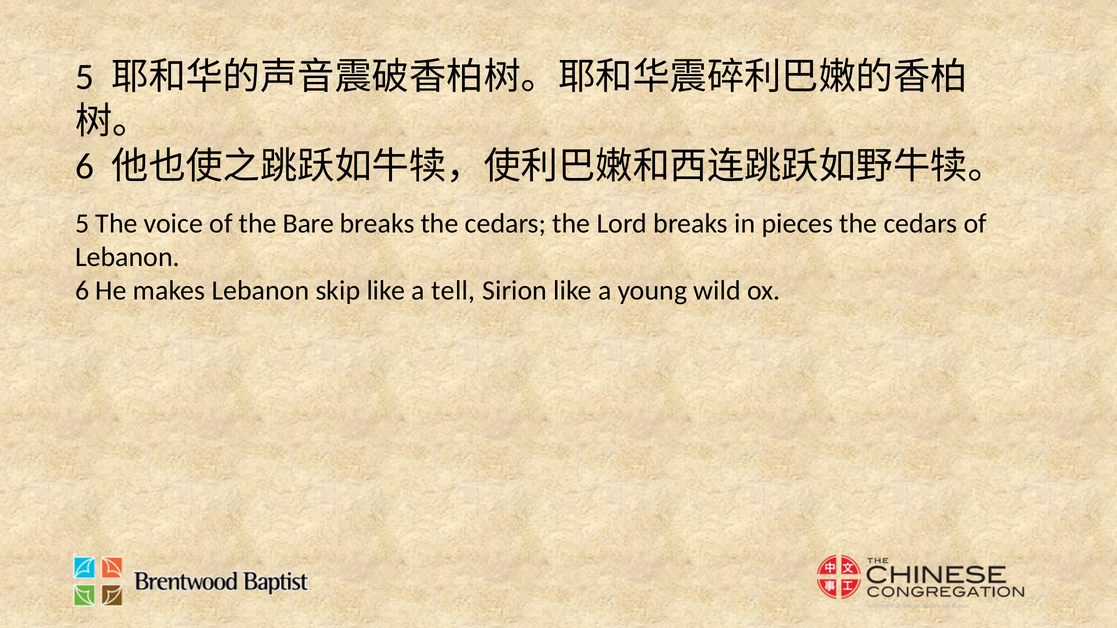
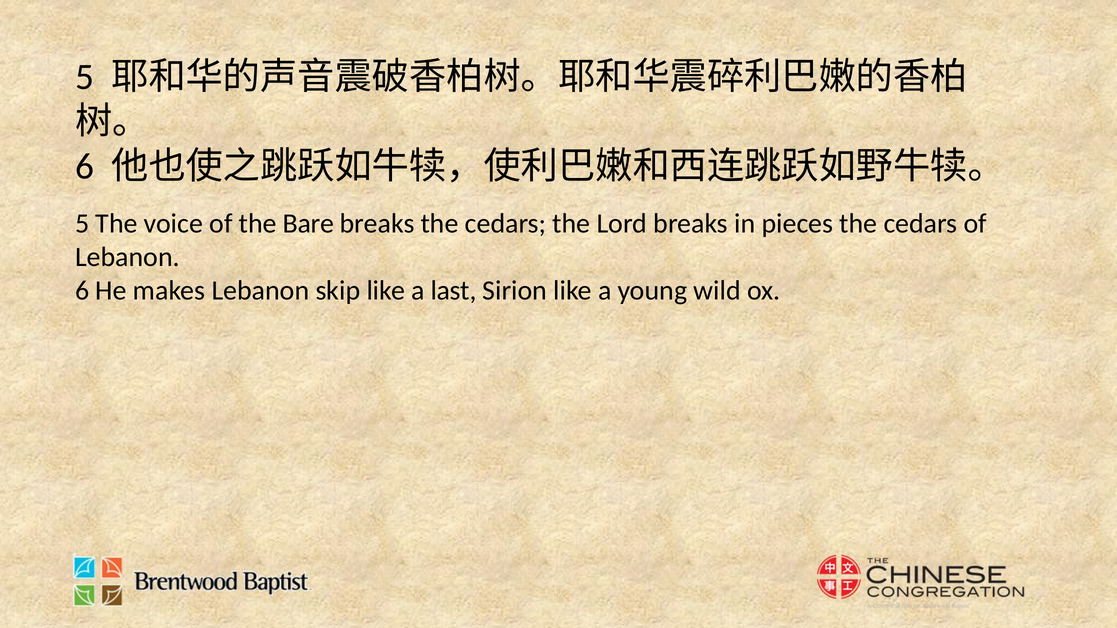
tell: tell -> last
